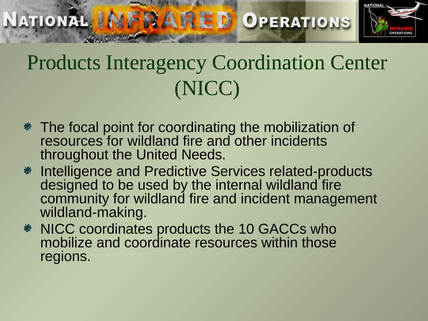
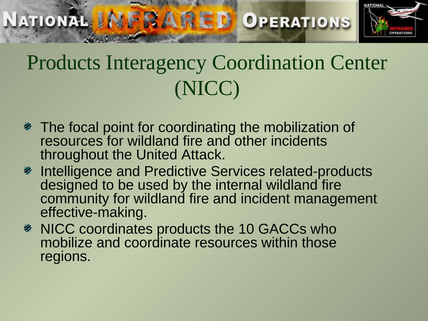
Needs: Needs -> Attack
wildland-making: wildland-making -> effective-making
